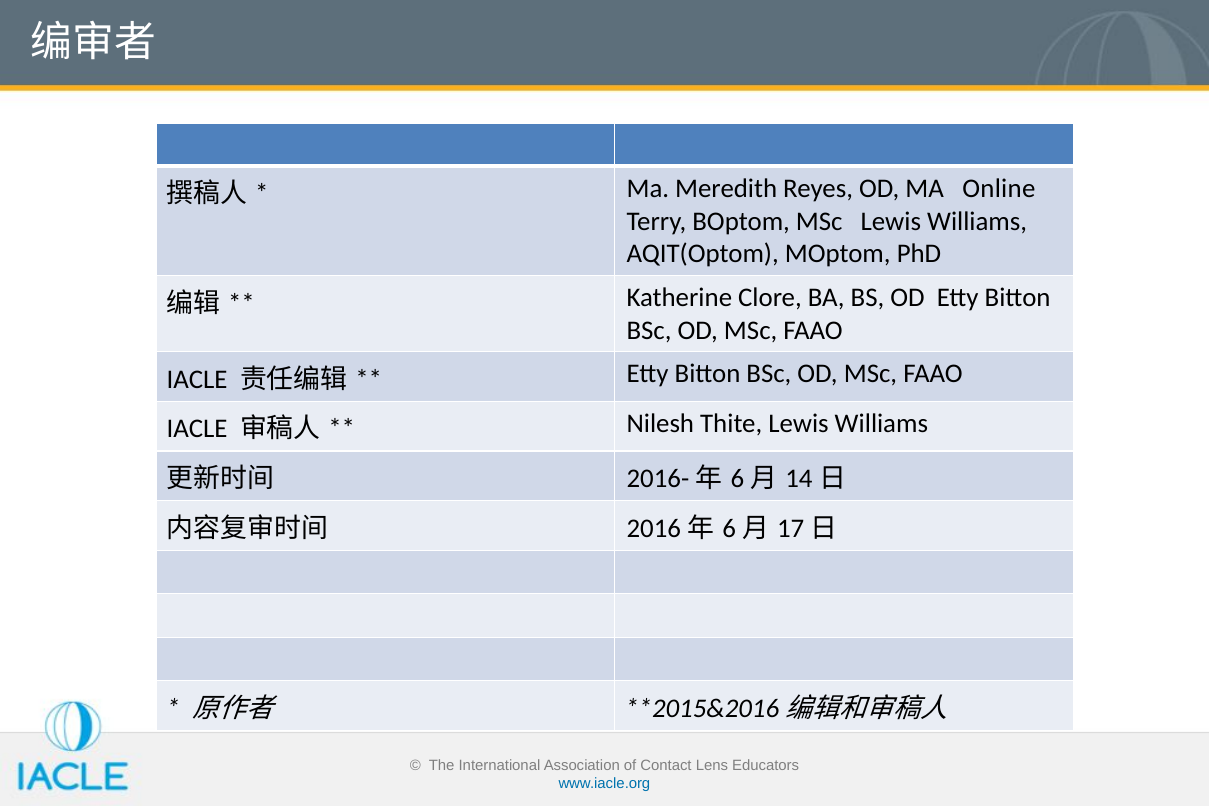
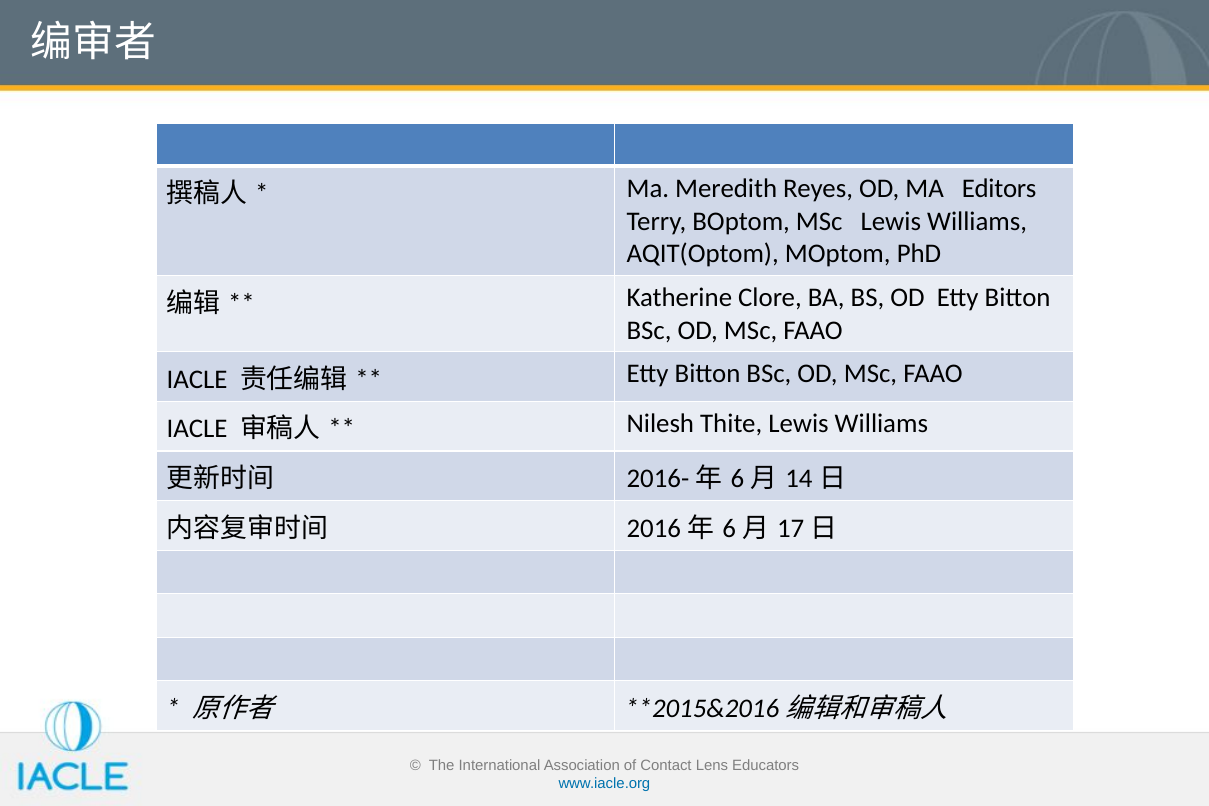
Online: Online -> Editors
